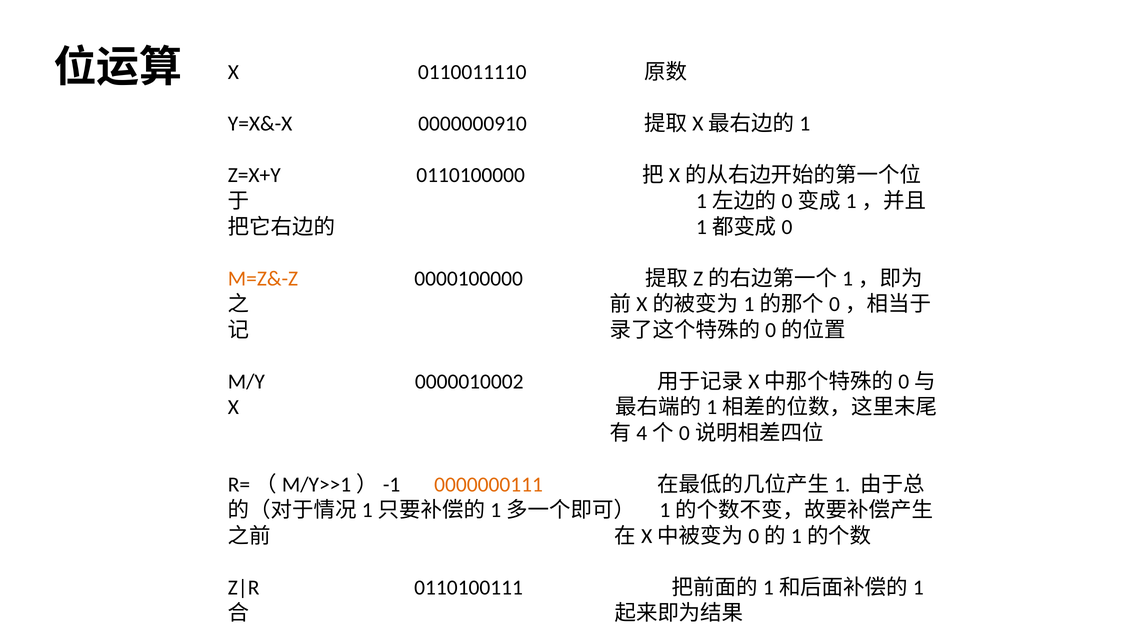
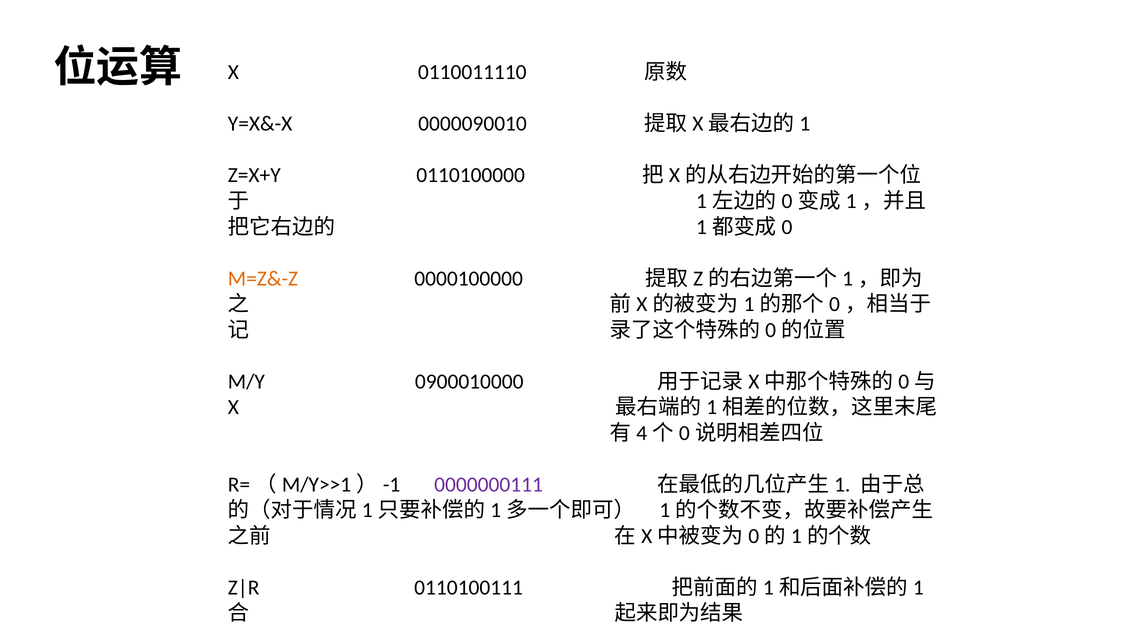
0000000910: 0000000910 -> 0000090010
0000010002: 0000010002 -> 0900010000
0000000111 colour: orange -> purple
